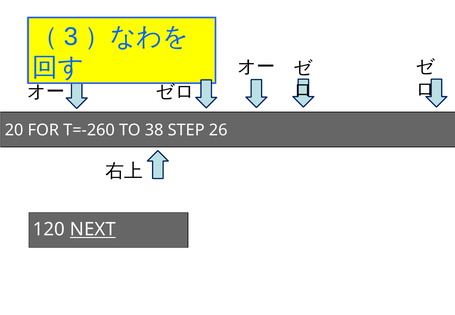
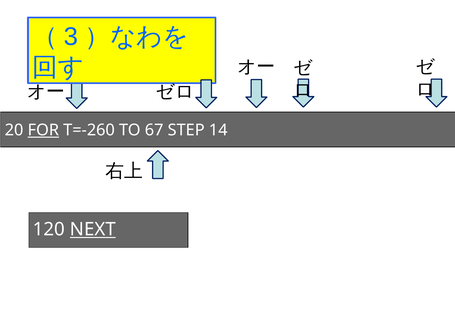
FOR underline: none -> present
38: 38 -> 67
26: 26 -> 14
